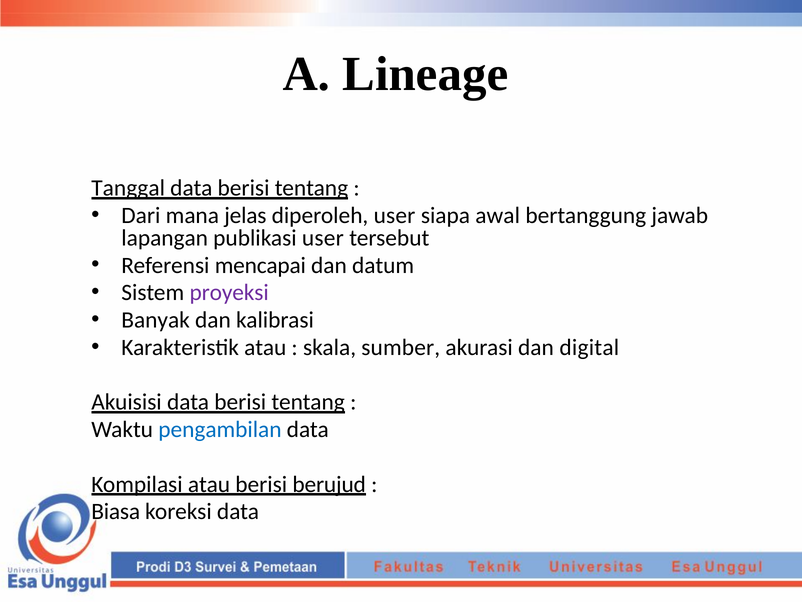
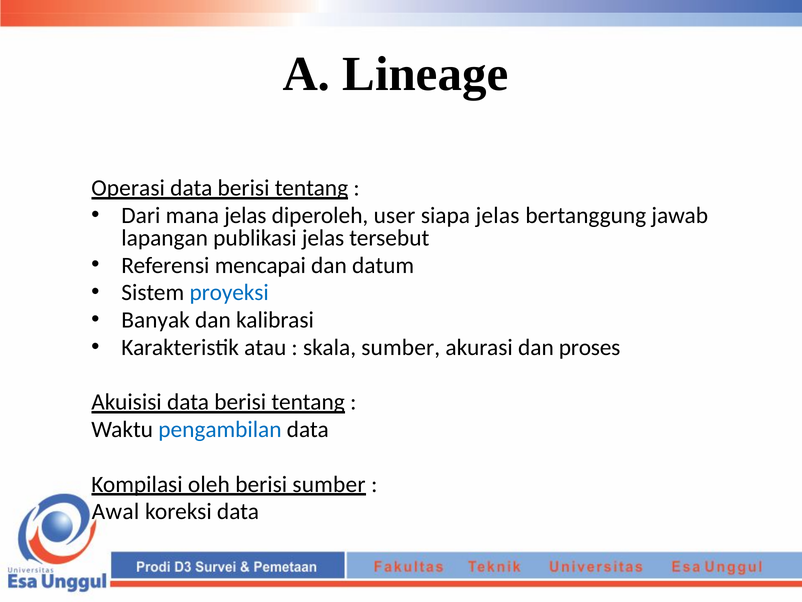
Tanggal: Tanggal -> Operasi
siapa awal: awal -> jelas
publikasi user: user -> jelas
proyeksi colour: purple -> blue
digital: digital -> proses
Kompilasi atau: atau -> oleh
berisi berujud: berujud -> sumber
Biasa: Biasa -> Awal
